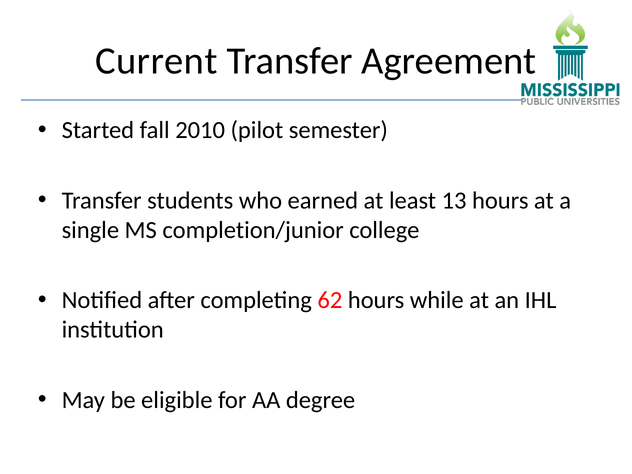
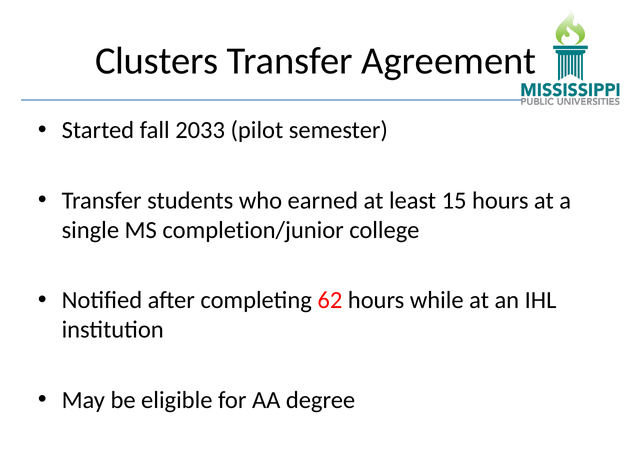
Current: Current -> Clusters
2010: 2010 -> 2033
13: 13 -> 15
